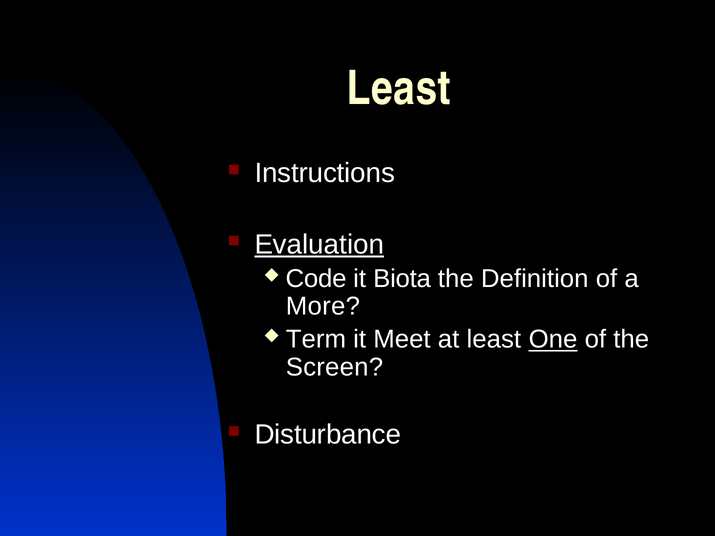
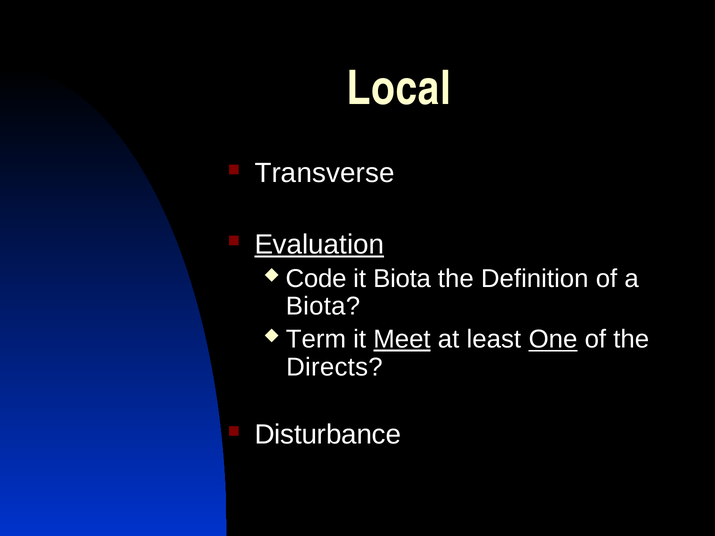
Least at (399, 89): Least -> Local
Instructions: Instructions -> Transverse
More at (323, 307): More -> Biota
Meet underline: none -> present
Screen: Screen -> Directs
